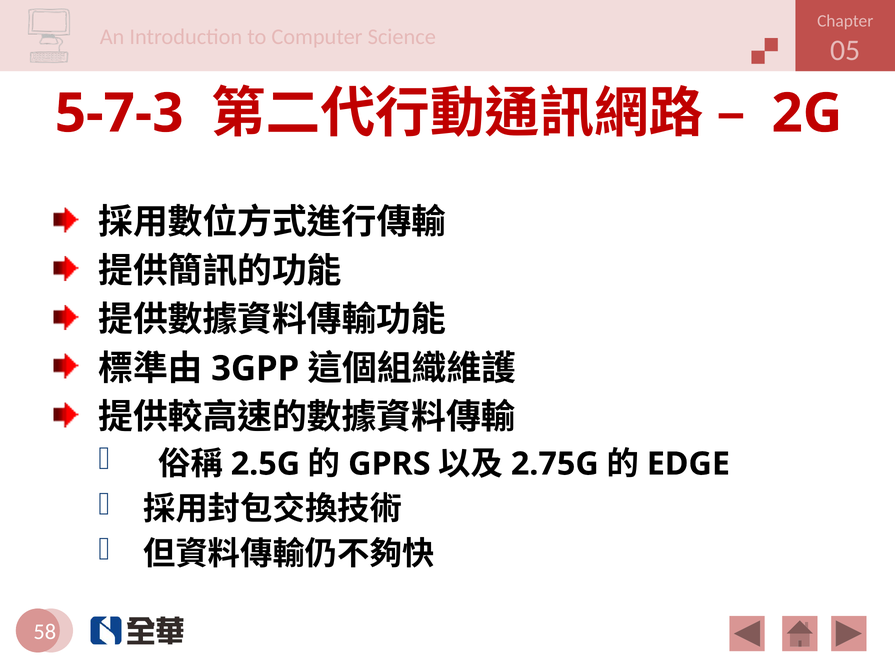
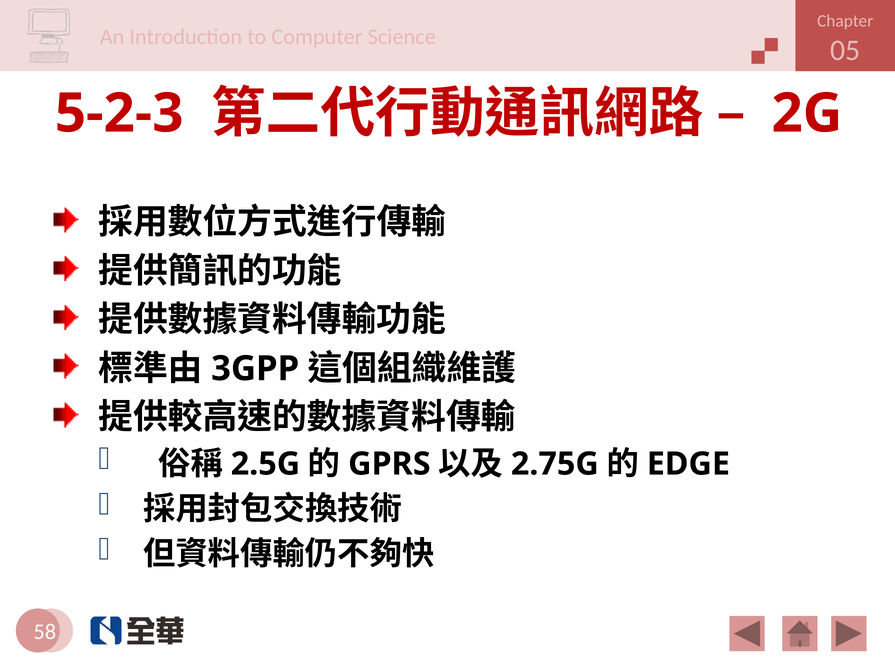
5-7-3: 5-7-3 -> 5-2-3
